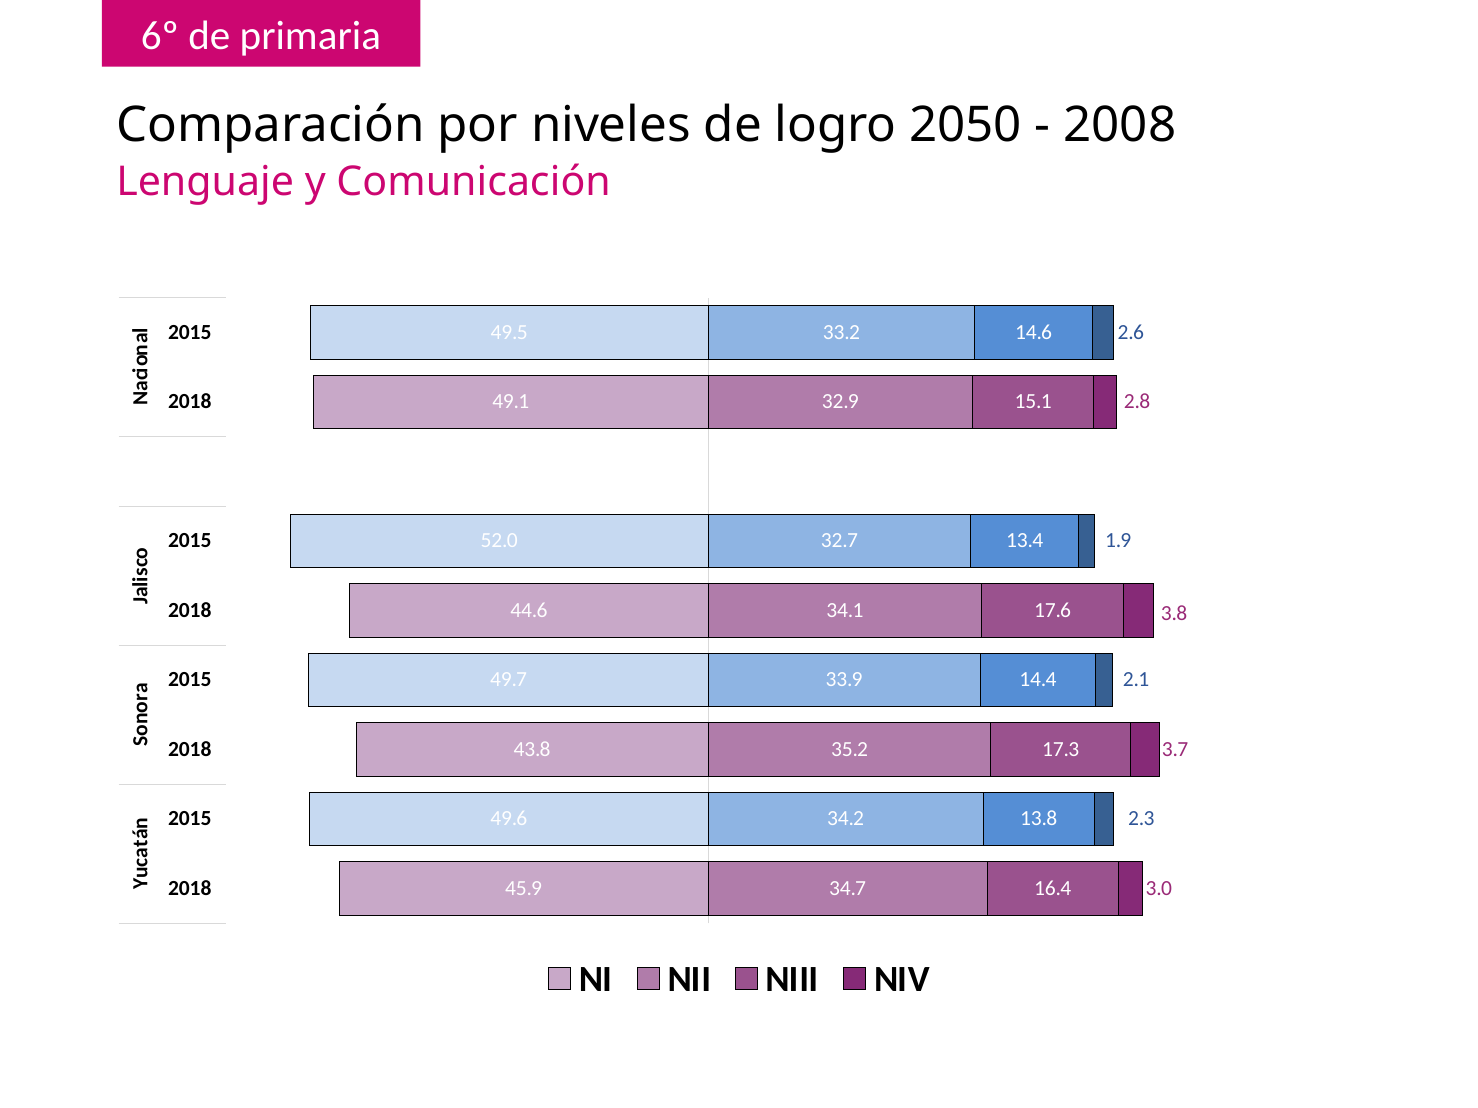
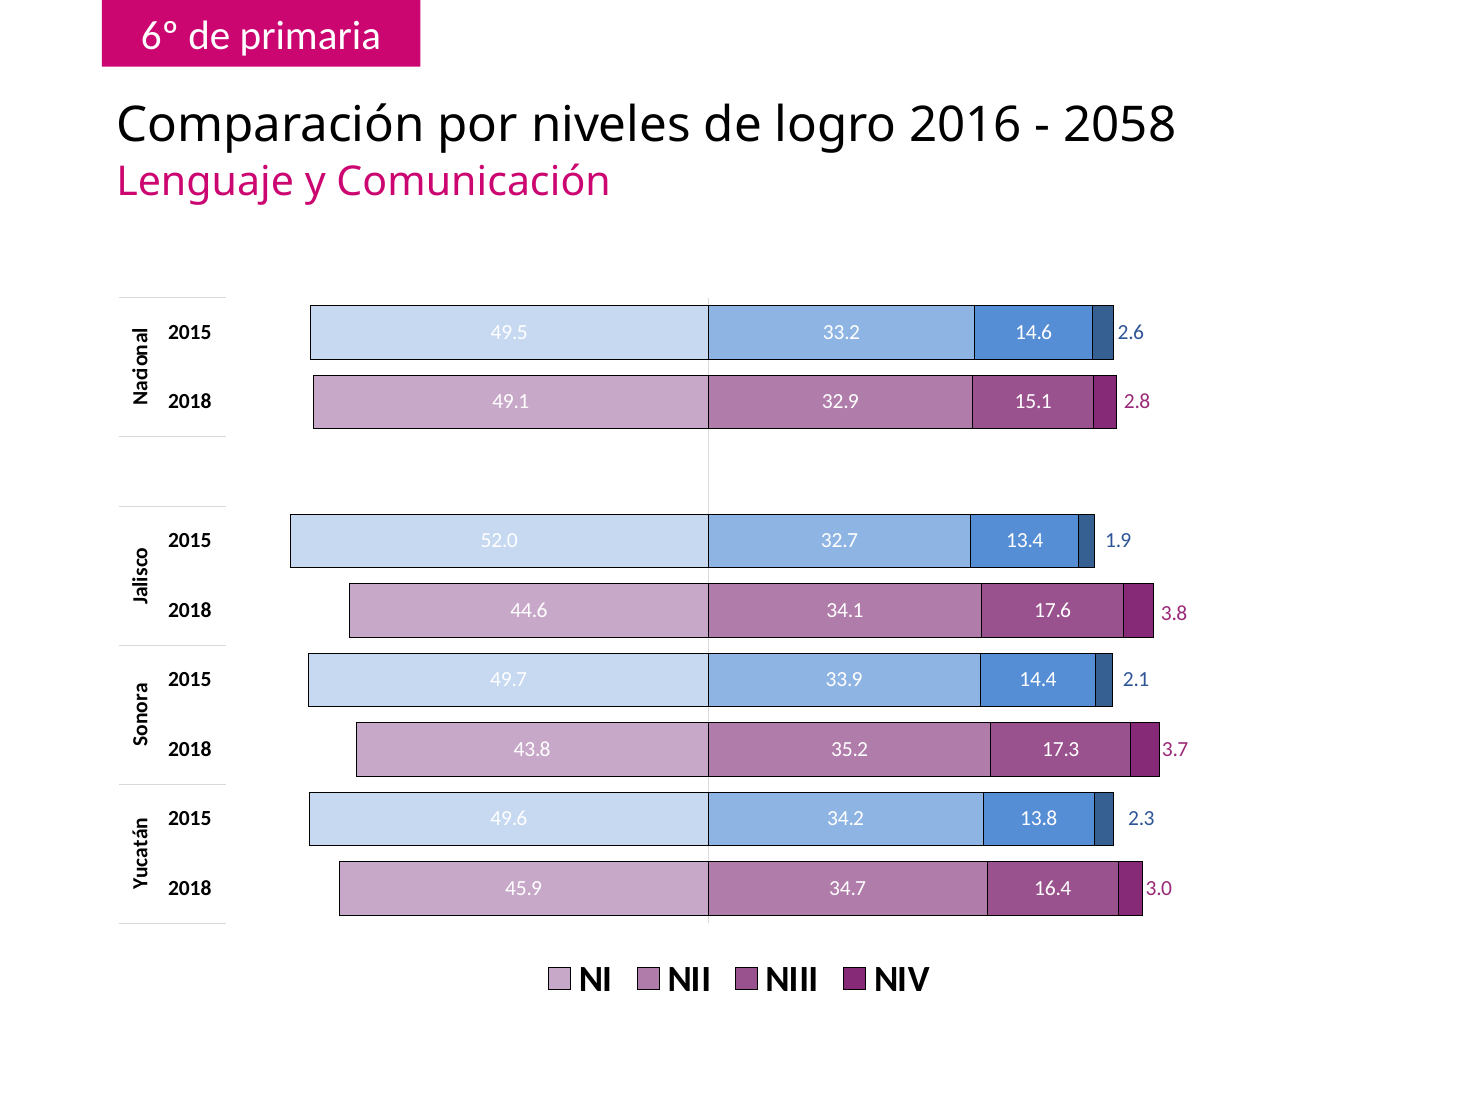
2050: 2050 -> 2016
2008: 2008 -> 2058
